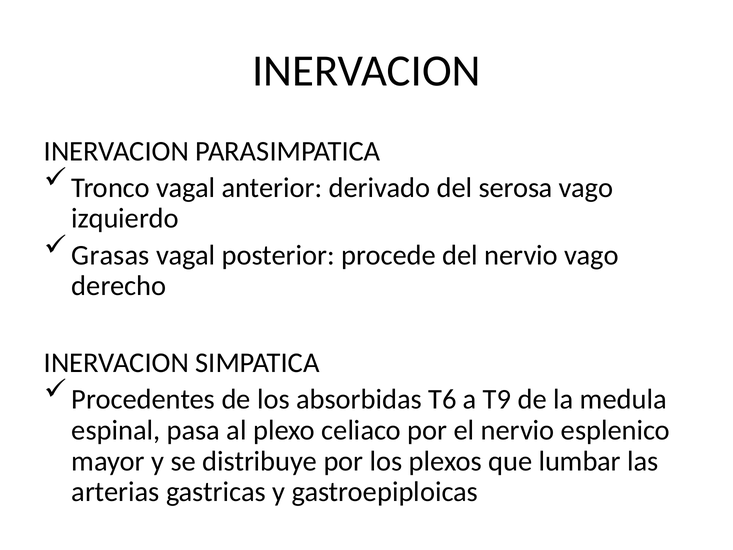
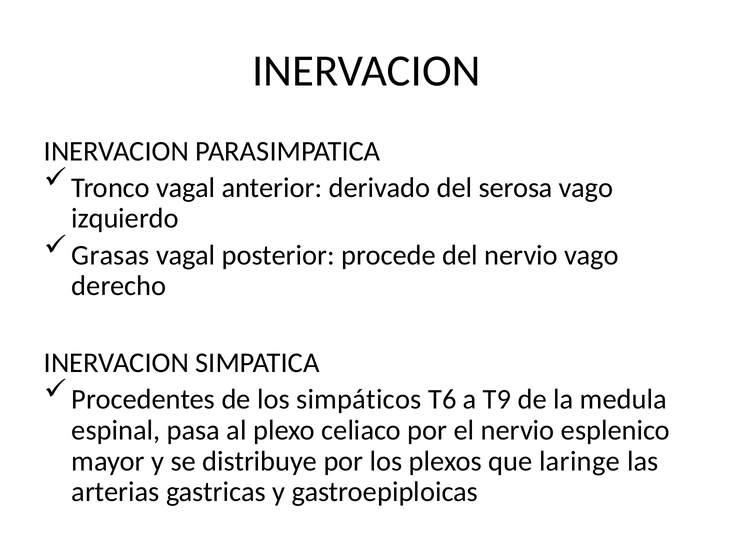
absorbidas: absorbidas -> simpáticos
lumbar: lumbar -> laringe
